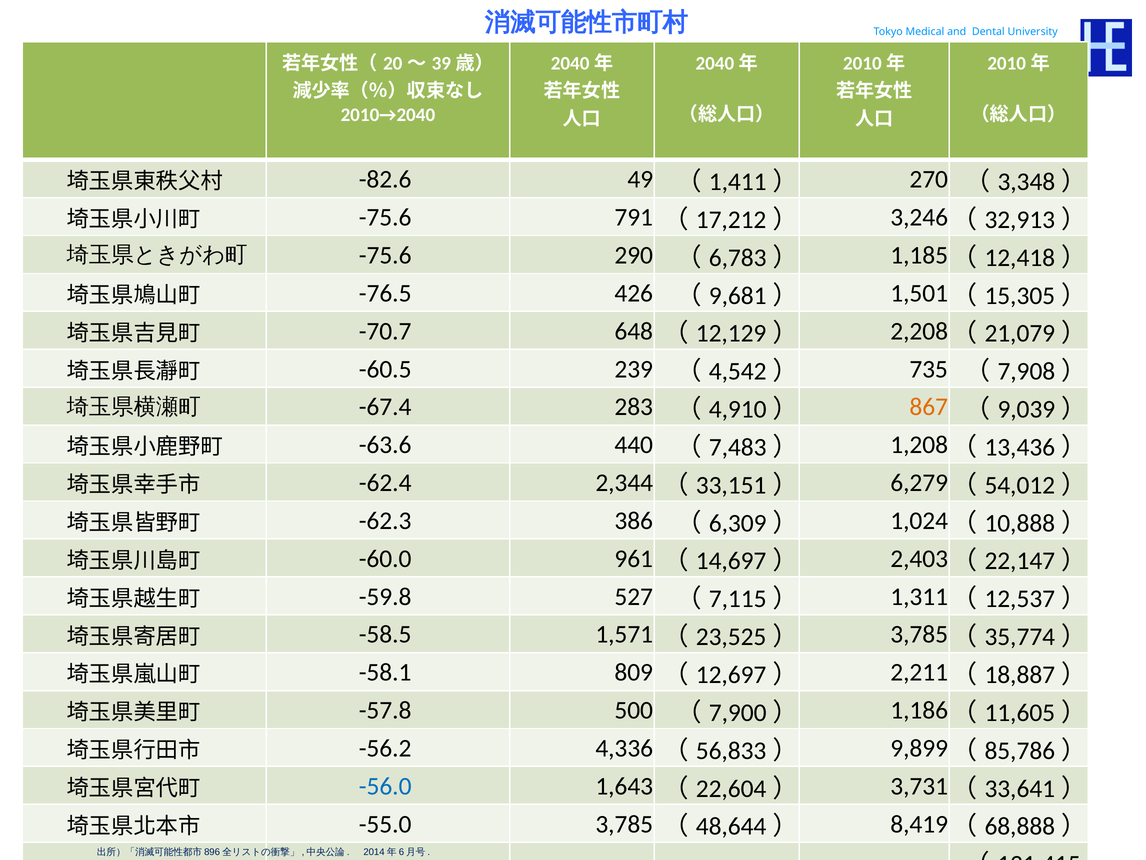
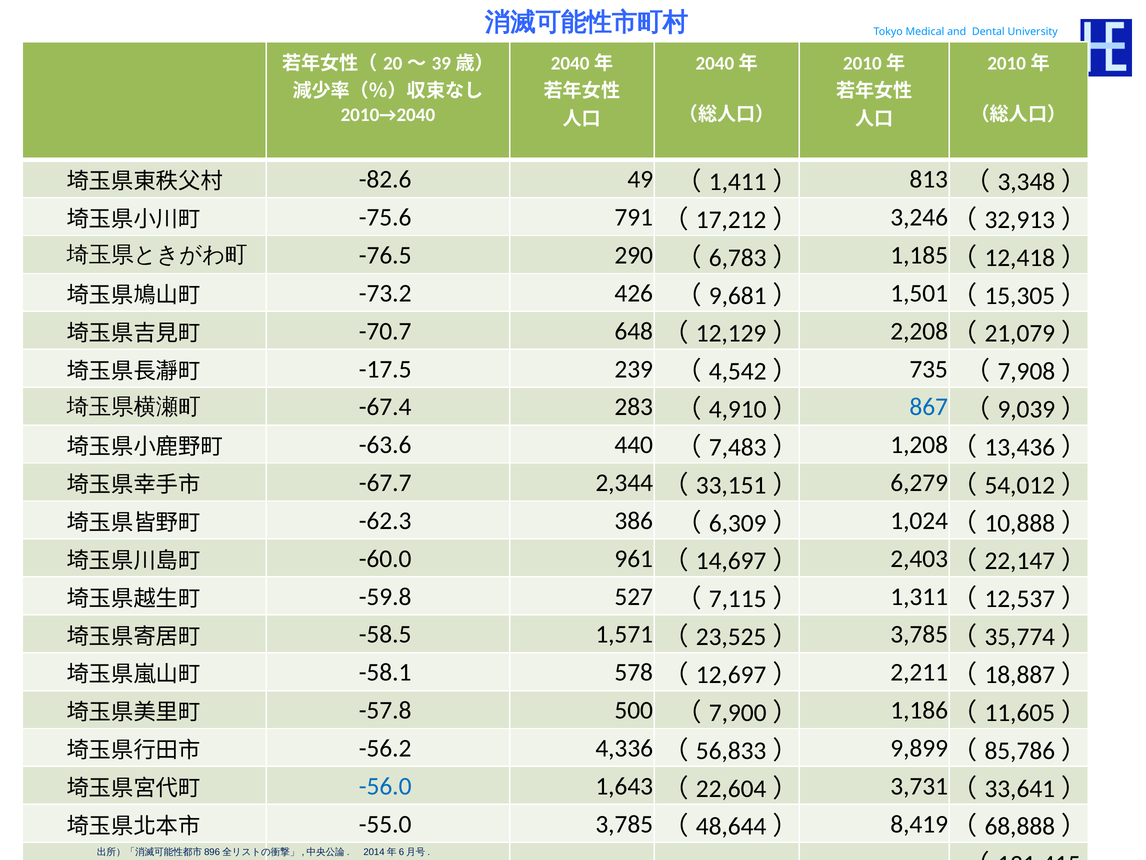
270: 270 -> 813
-75.6 at (385, 255): -75.6 -> -76.5
-76.5: -76.5 -> -73.2
-60.5: -60.5 -> -17.5
867 colour: orange -> blue
-62.4: -62.4 -> -67.7
809: 809 -> 578
